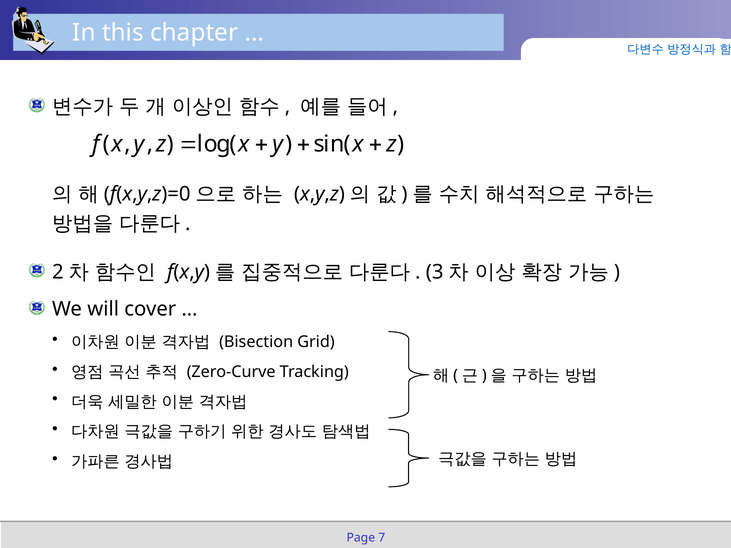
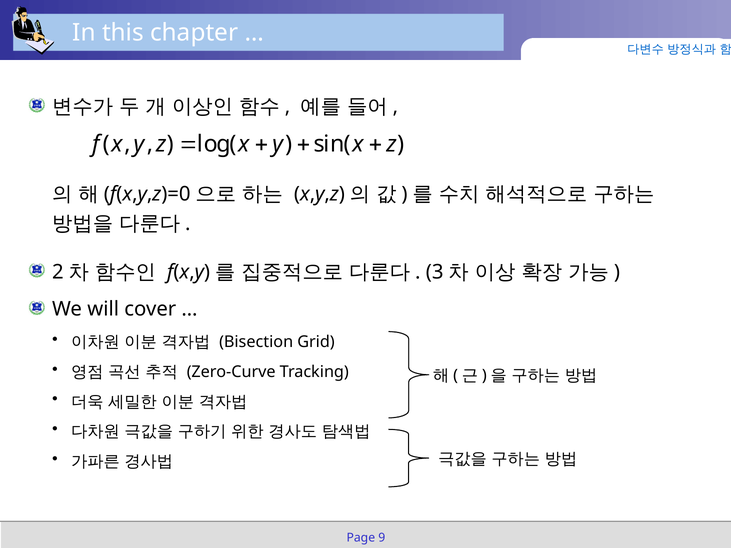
7: 7 -> 9
